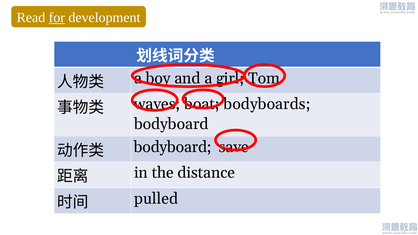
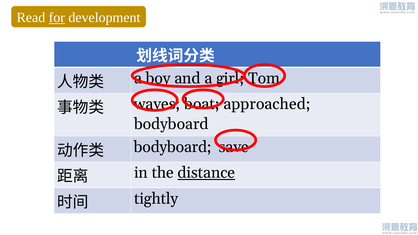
bodyboards: bodyboards -> approached
distance underline: none -> present
pulled: pulled -> tightly
